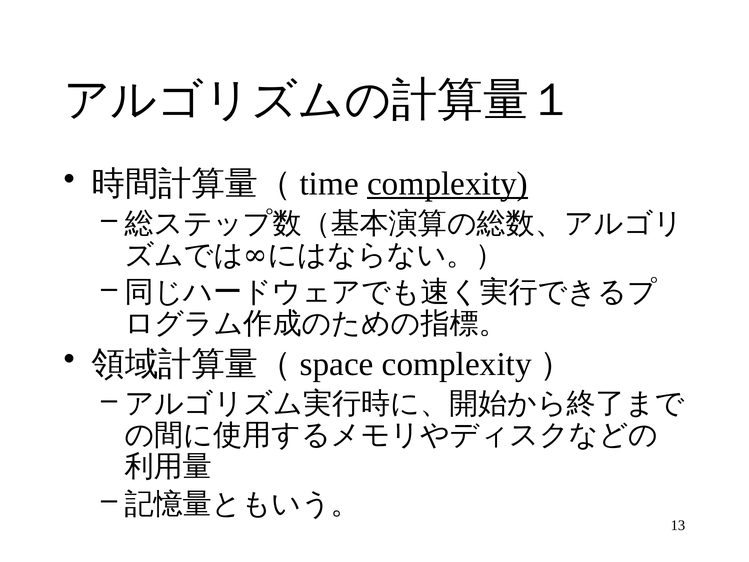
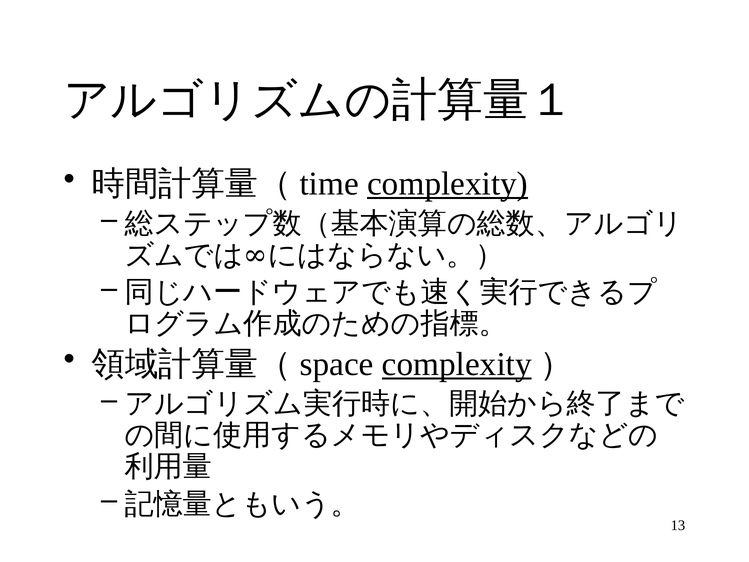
complexity at (457, 364) underline: none -> present
